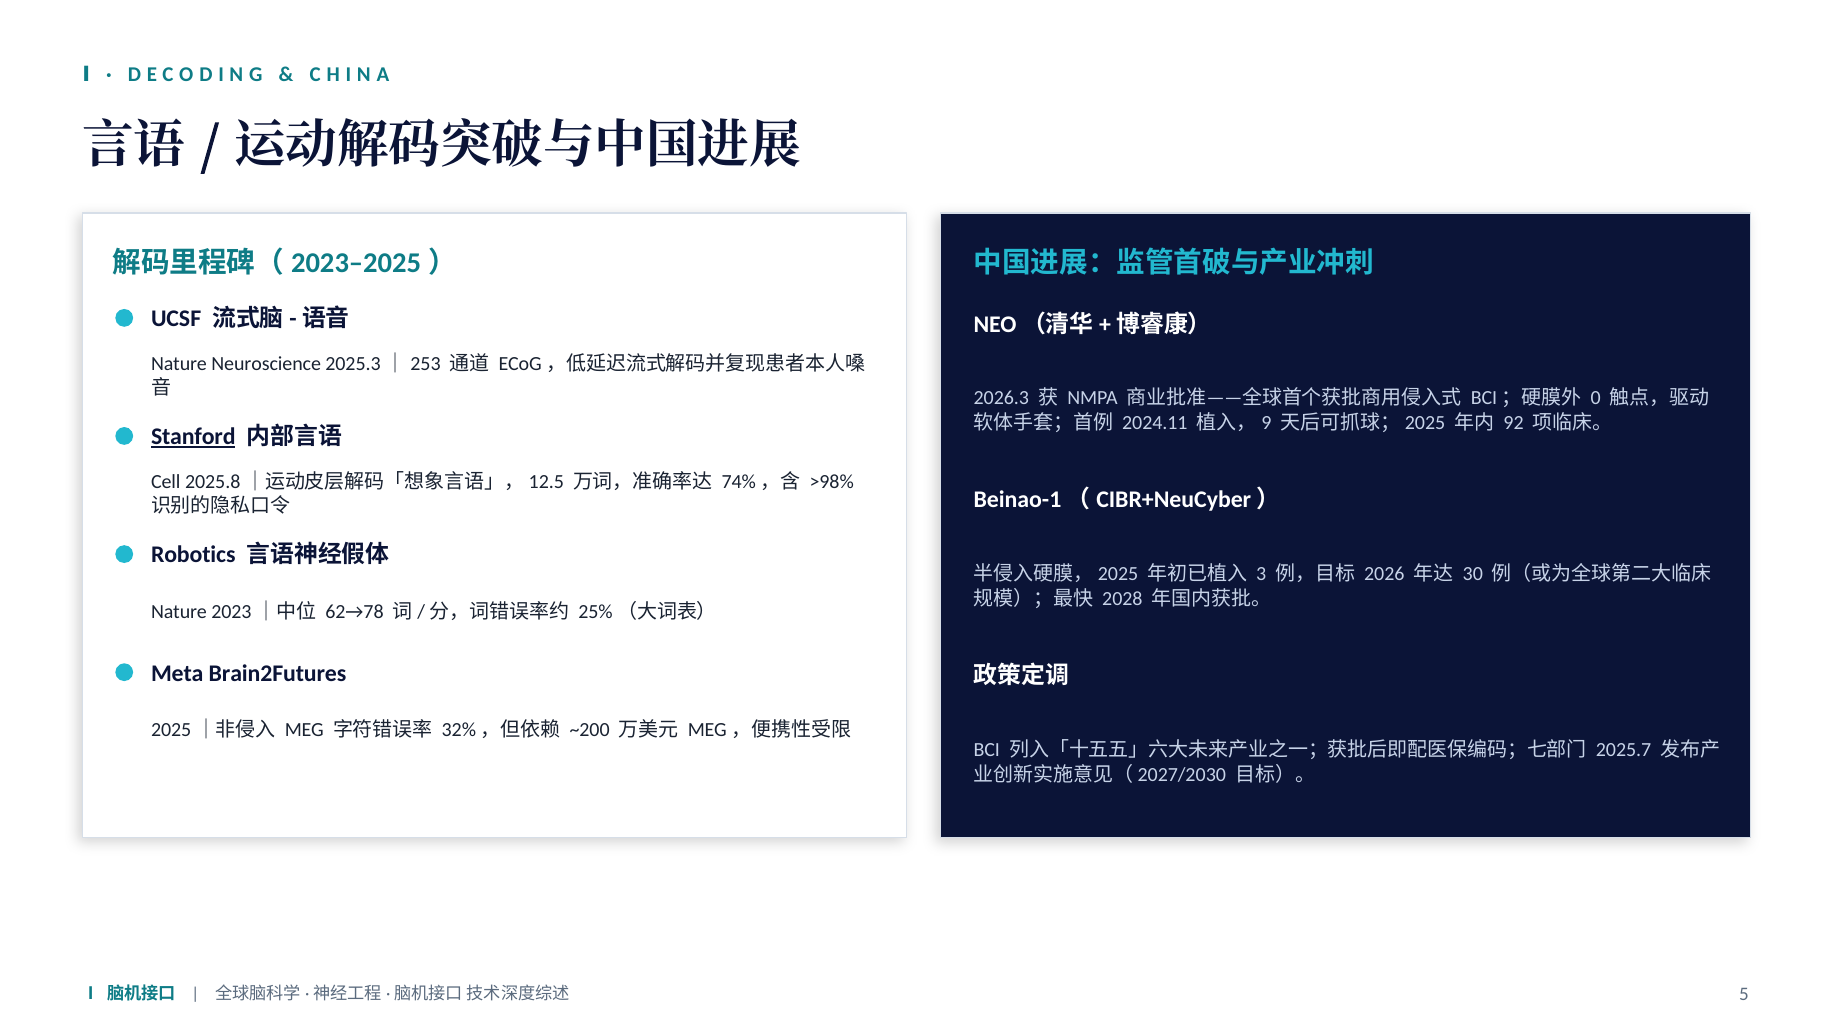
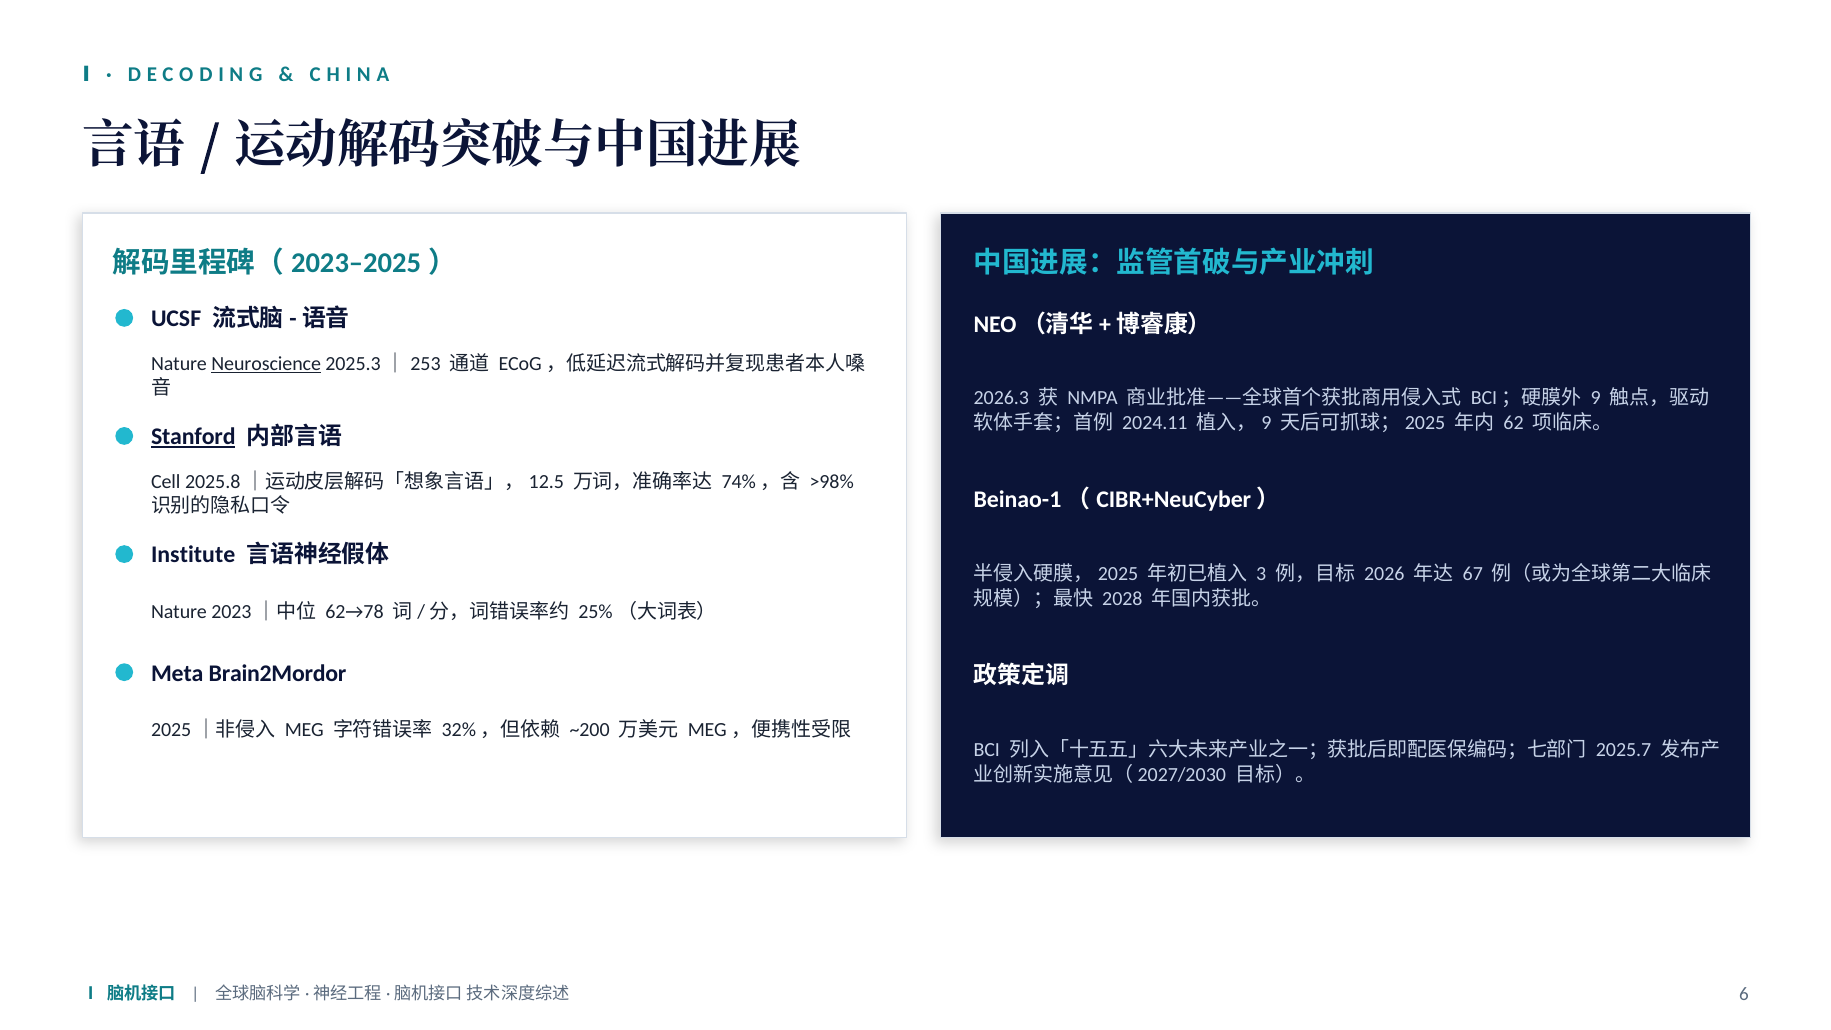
Neuroscience underline: none -> present
0: 0 -> 9
92: 92 -> 62
Robotics: Robotics -> Institute
30: 30 -> 67
Brain2Futures: Brain2Futures -> Brain2Mordor
5: 5 -> 6
